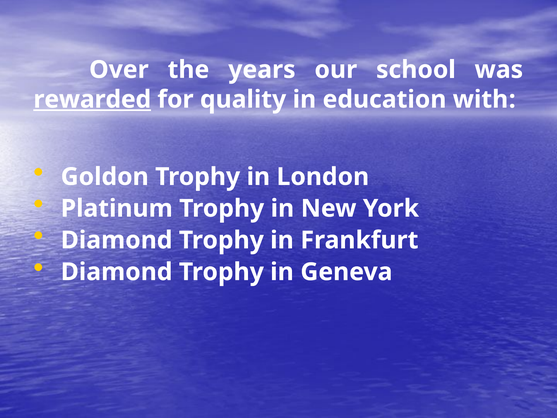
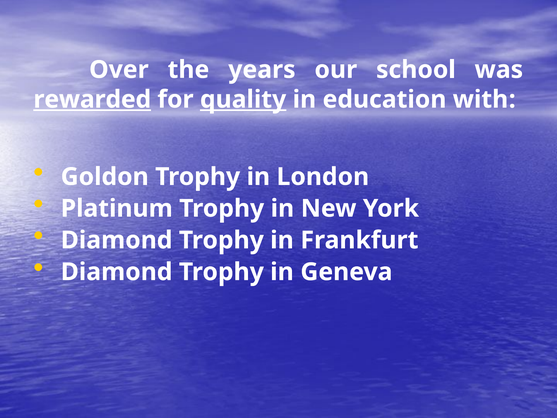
quality underline: none -> present
